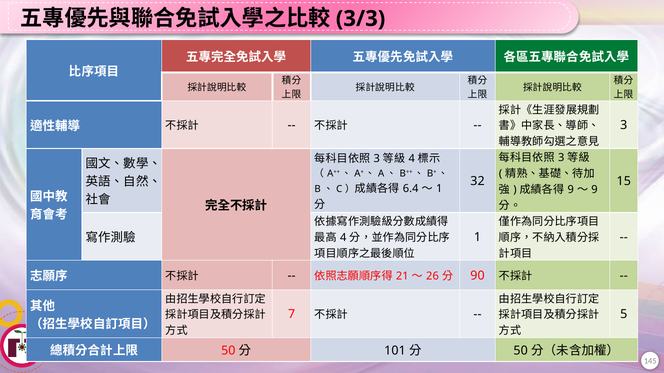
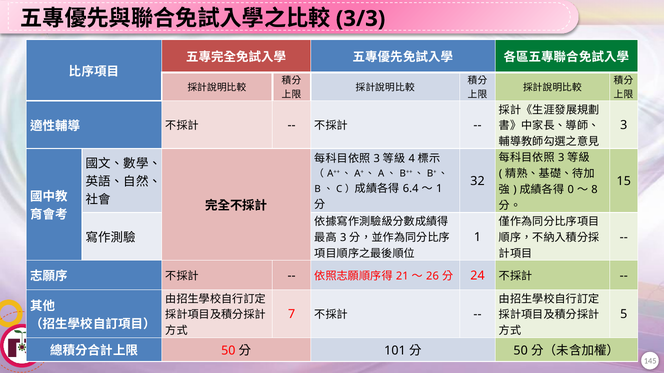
9 at (571, 190): 9 -> 0
9 at (595, 190): 9 -> 8
4 at (343, 238): 4 -> 3
90: 90 -> 24
